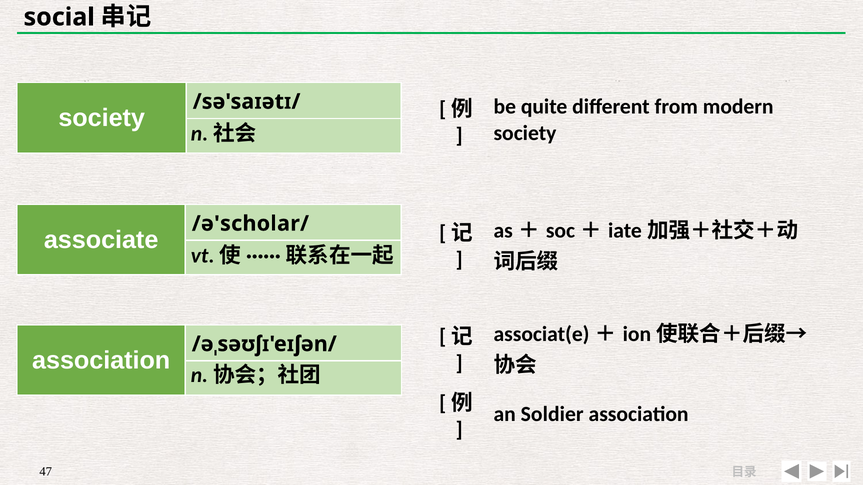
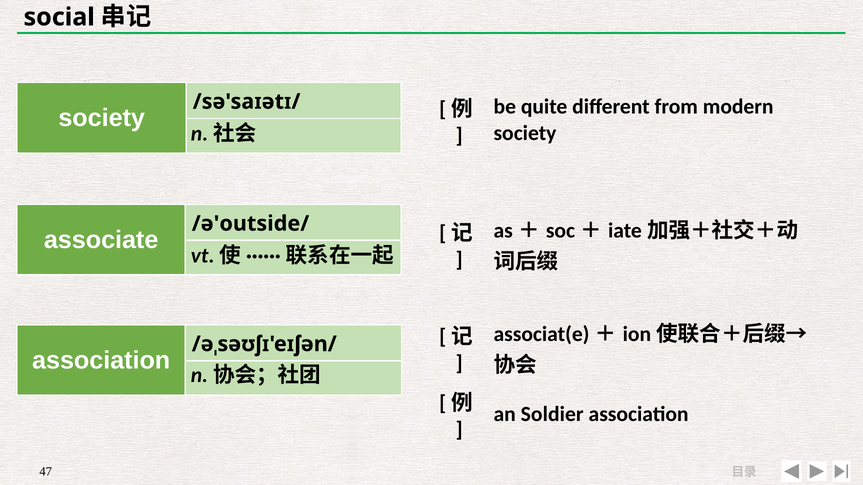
/ə'scholar/: /ə'scholar/ -> /ə'outside/
